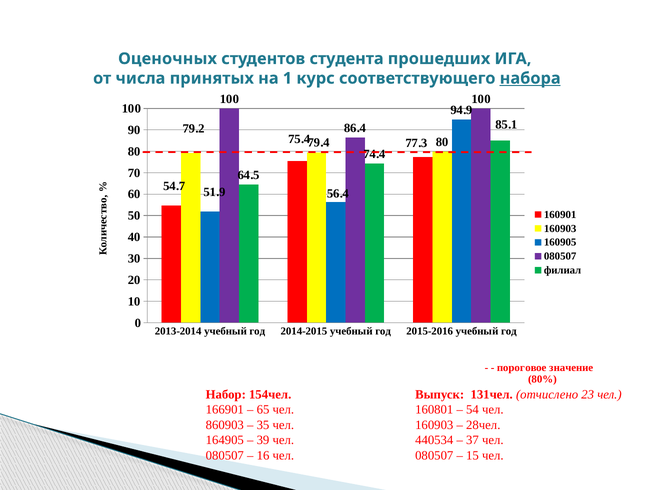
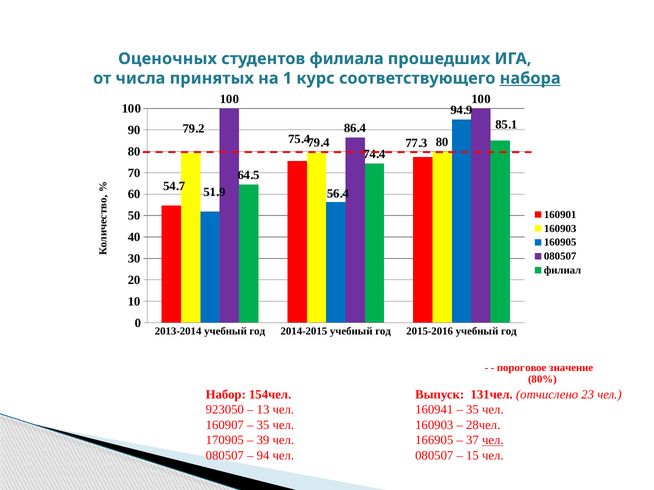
студента: студента -> филиала
166901: 166901 -> 923050
65: 65 -> 13
160801: 160801 -> 160941
54 at (472, 410): 54 -> 35
860903: 860903 -> 160907
164905: 164905 -> 170905
440534: 440534 -> 166905
чел at (493, 441) underline: none -> present
16: 16 -> 94
